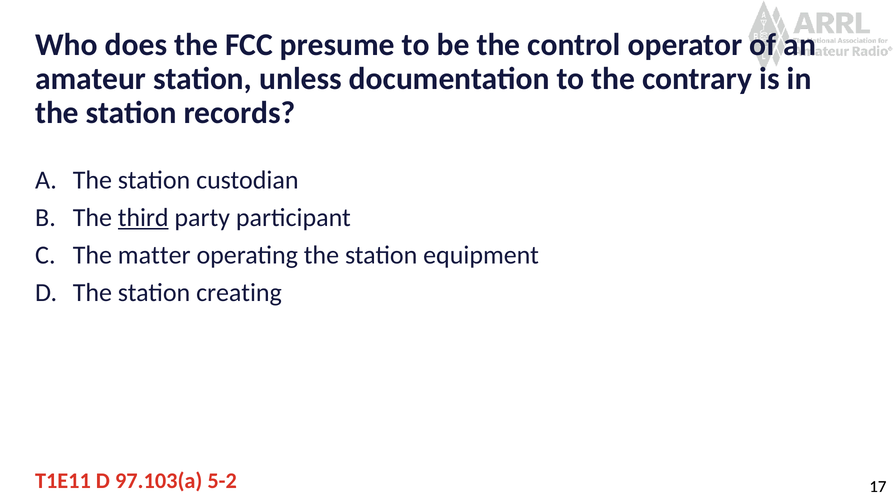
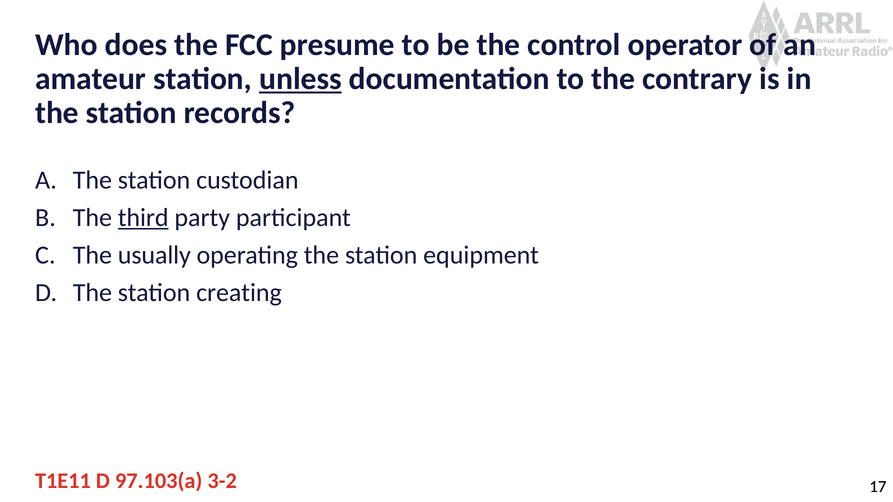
unless underline: none -> present
matter: matter -> usually
5-2: 5-2 -> 3-2
